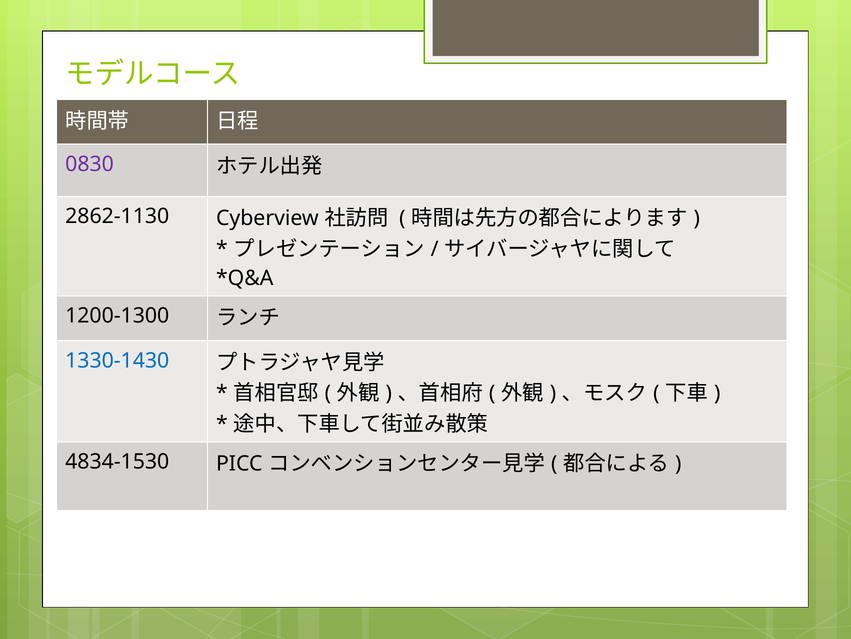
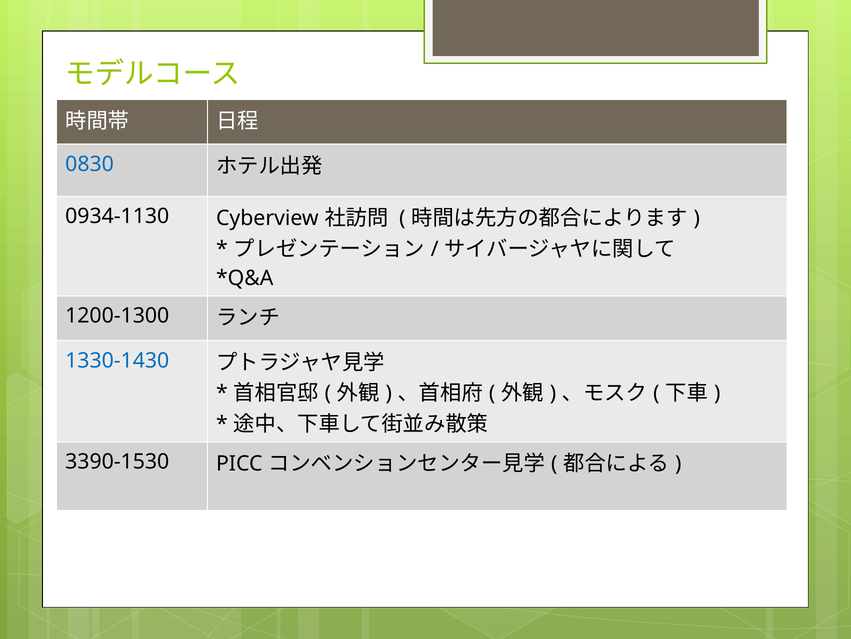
0830 colour: purple -> blue
2862-1130: 2862-1130 -> 0934-1130
4834-1530: 4834-1530 -> 3390-1530
